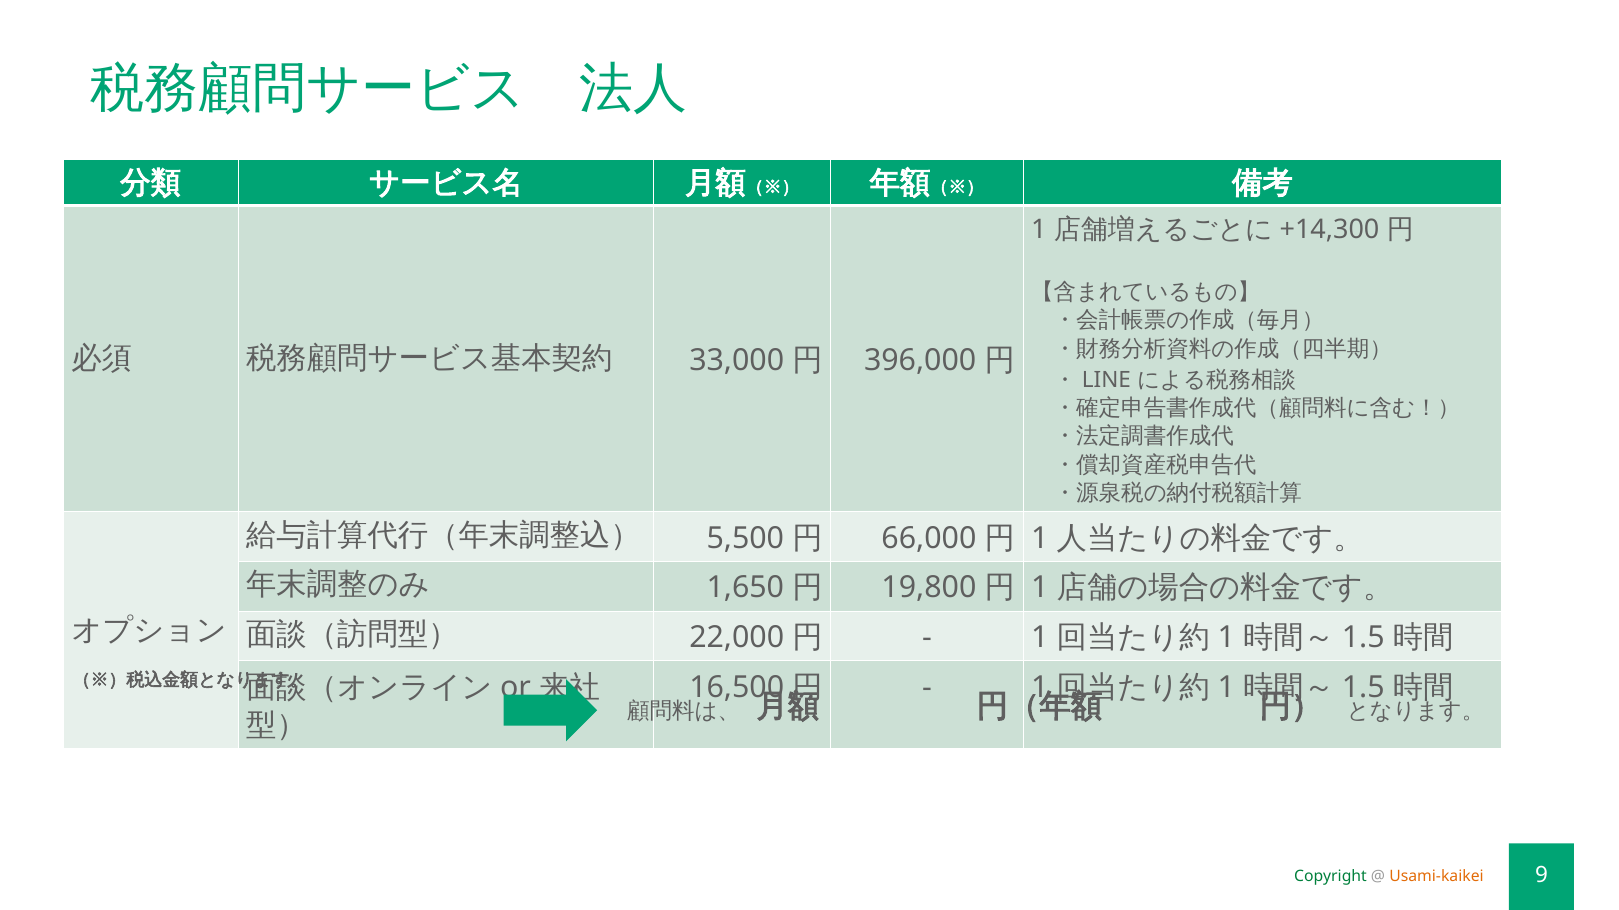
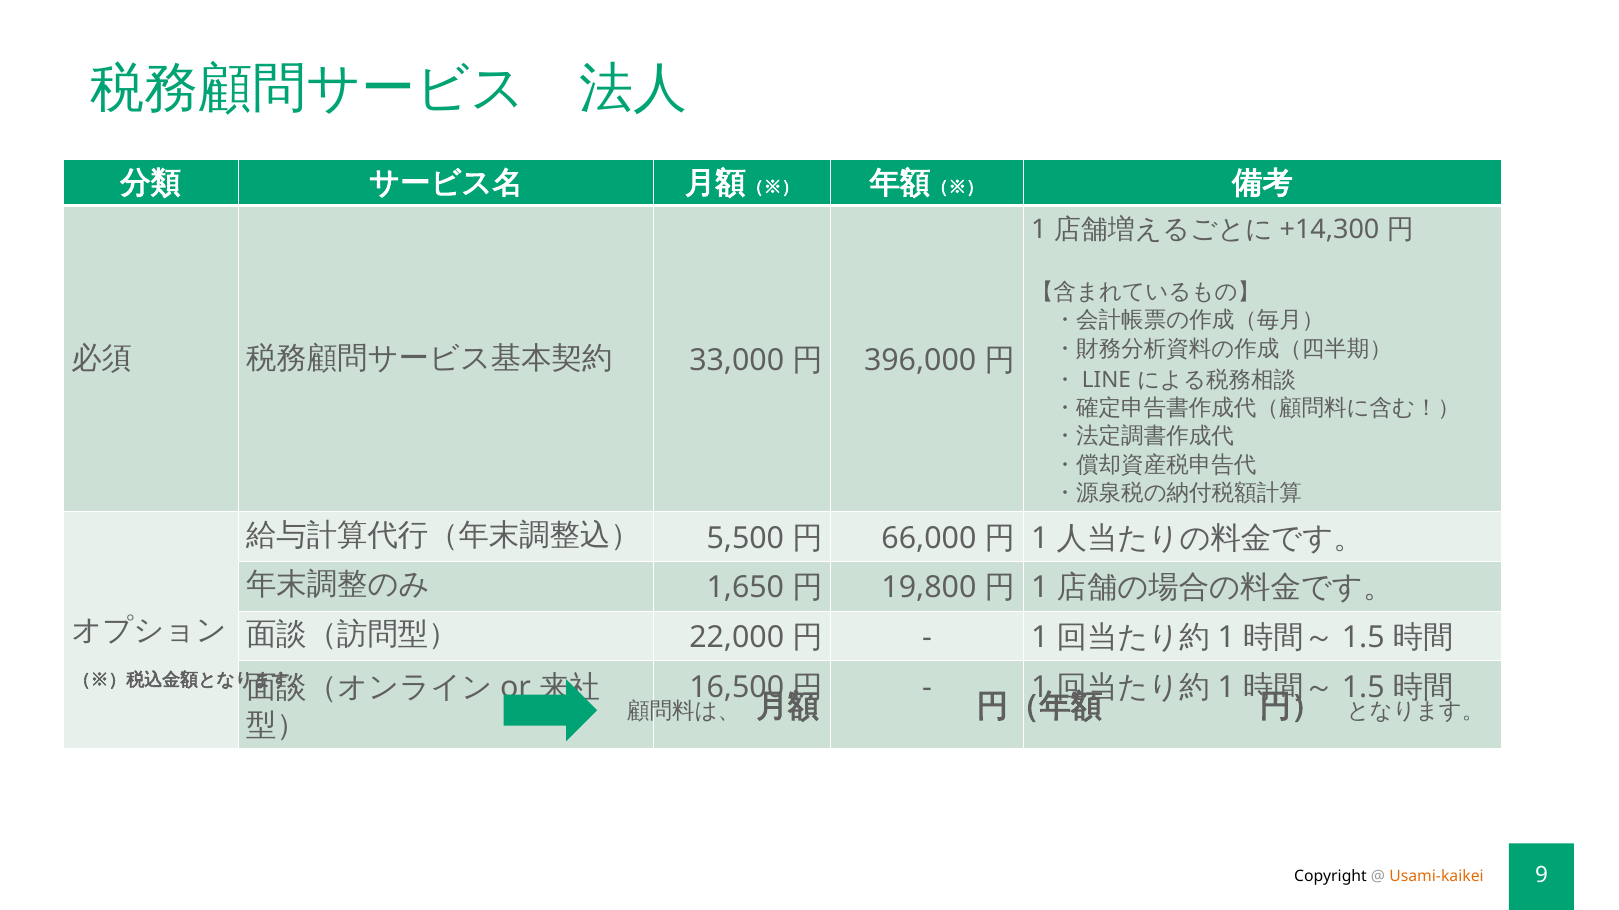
Copyright colour: green -> black
